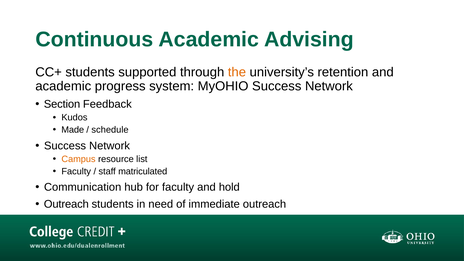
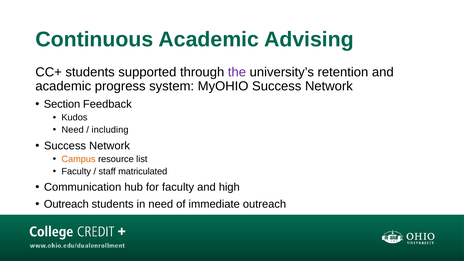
the colour: orange -> purple
Made at (73, 130): Made -> Need
schedule: schedule -> including
hold: hold -> high
